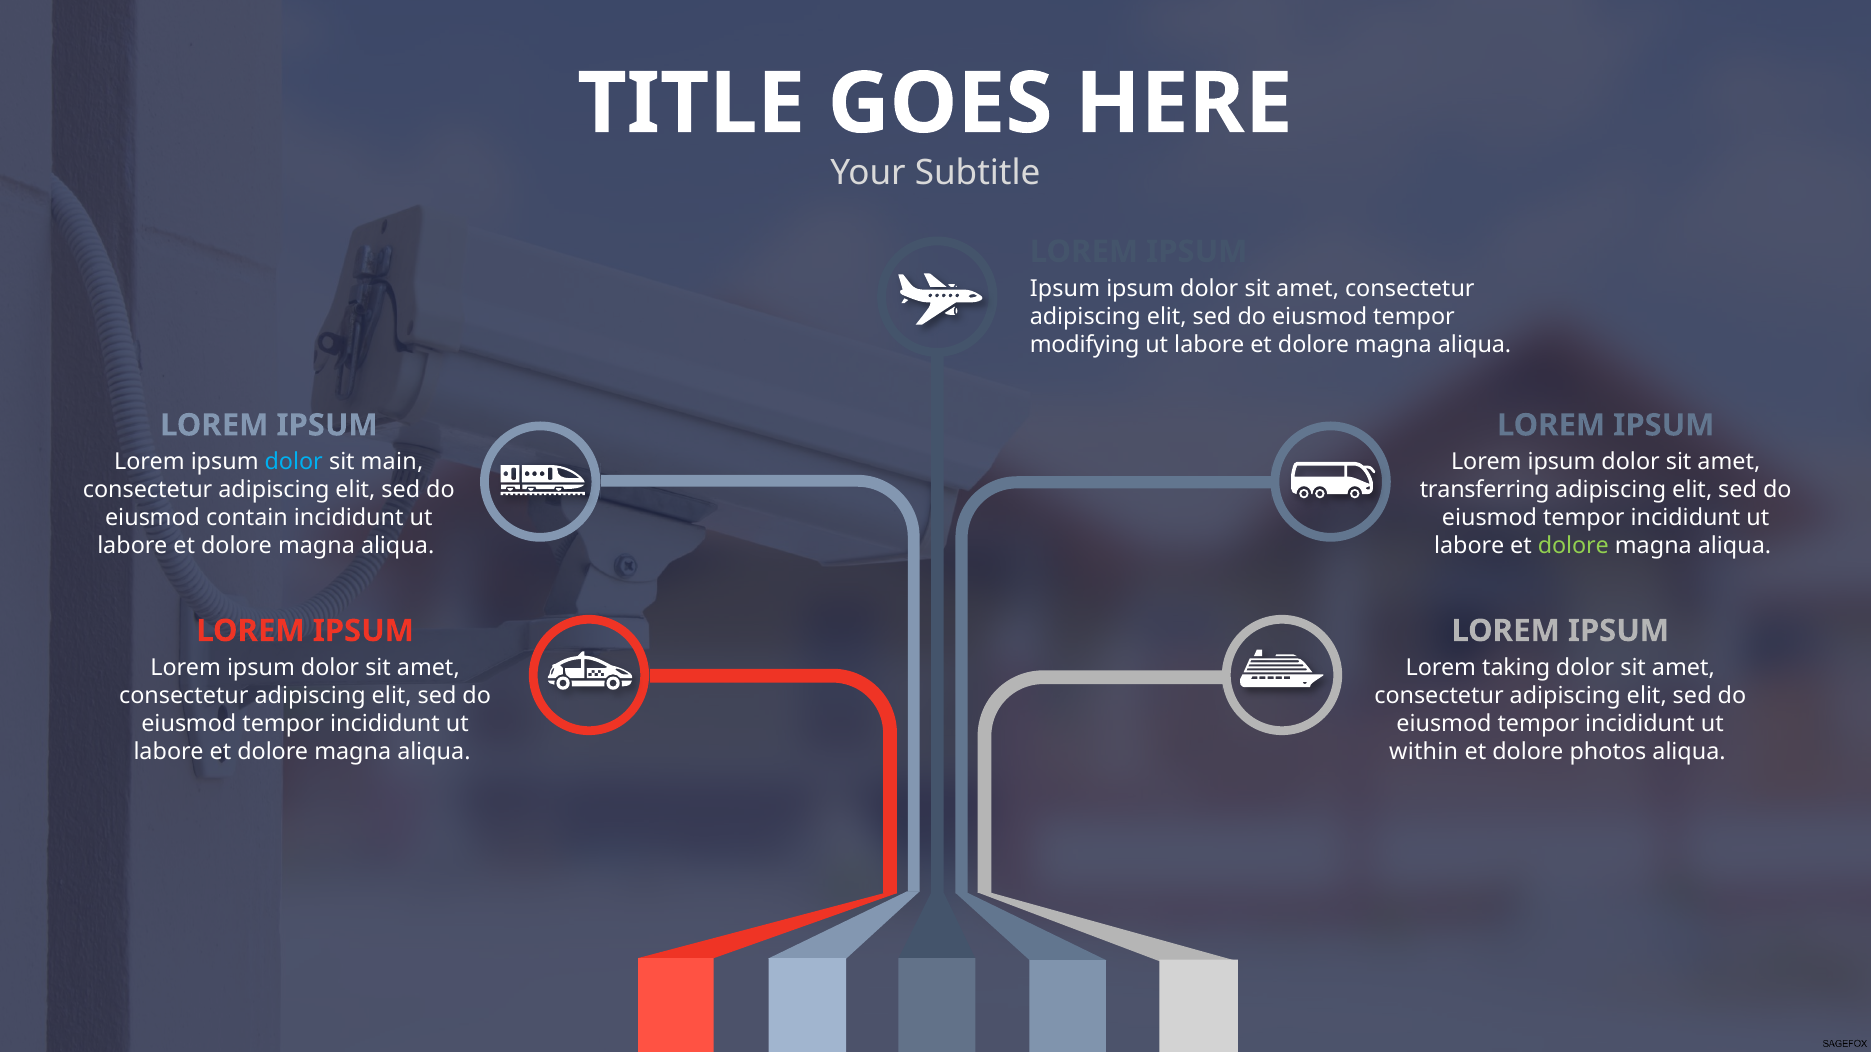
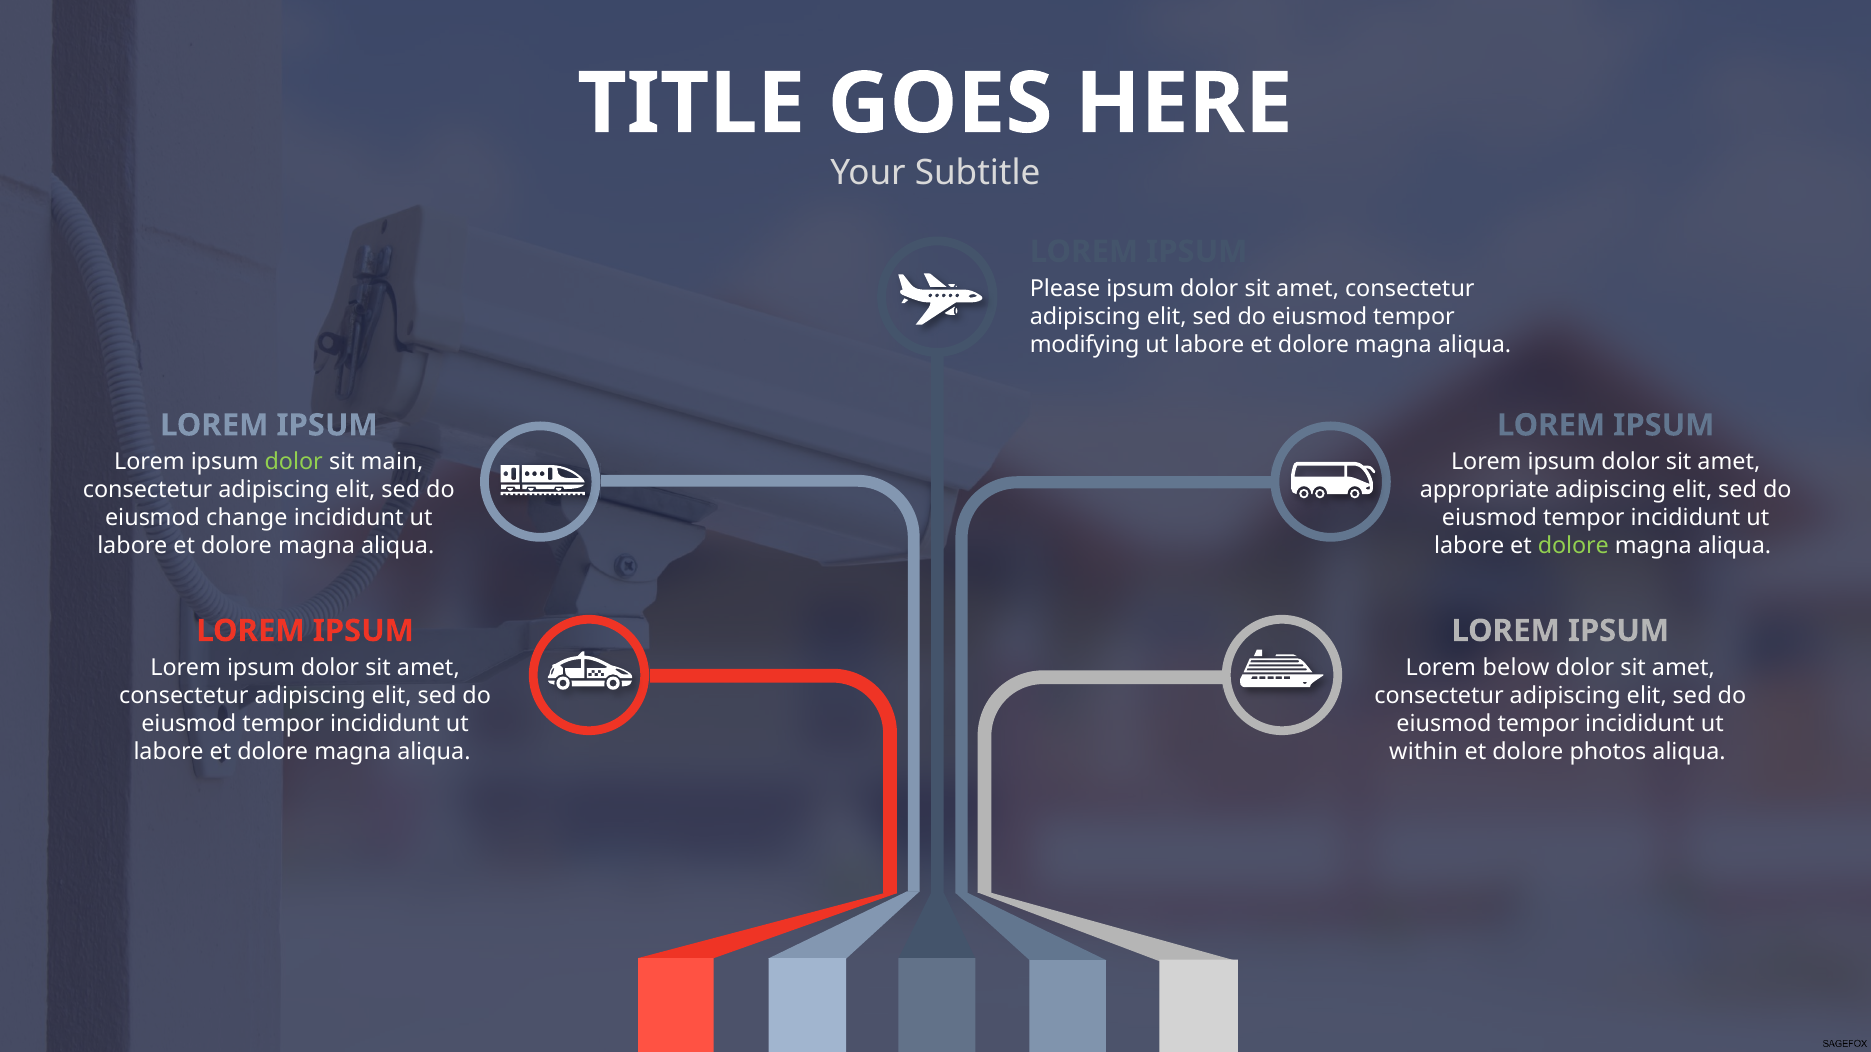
Ipsum at (1065, 289): Ipsum -> Please
dolor at (294, 462) colour: light blue -> light green
transferring: transferring -> appropriate
contain: contain -> change
taking: taking -> below
